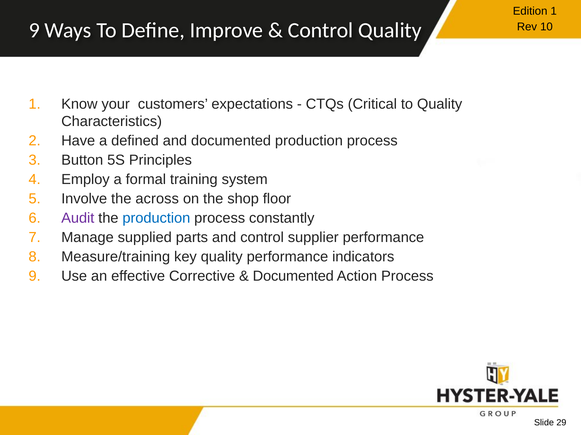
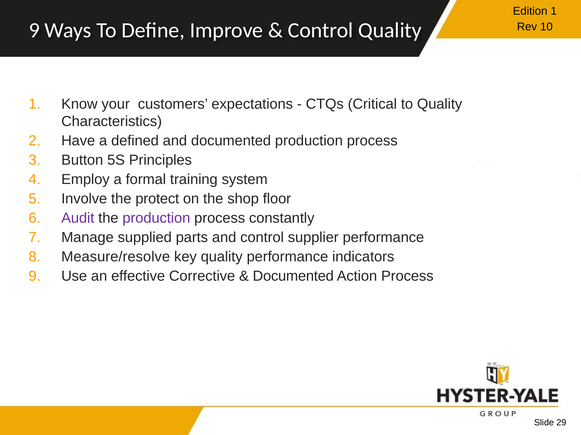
across: across -> protect
production at (156, 218) colour: blue -> purple
Measure/training: Measure/training -> Measure/resolve
